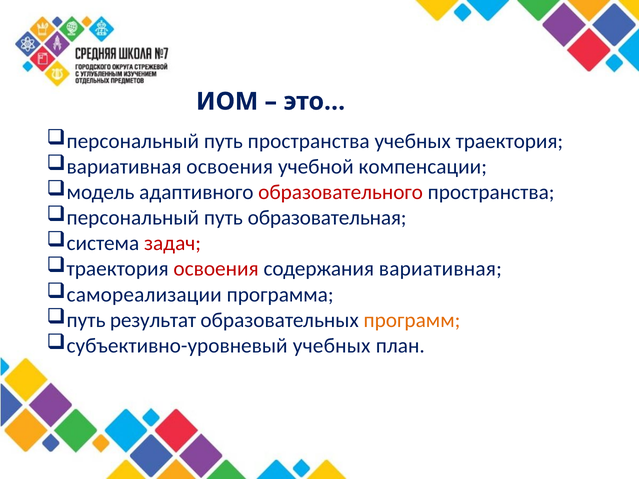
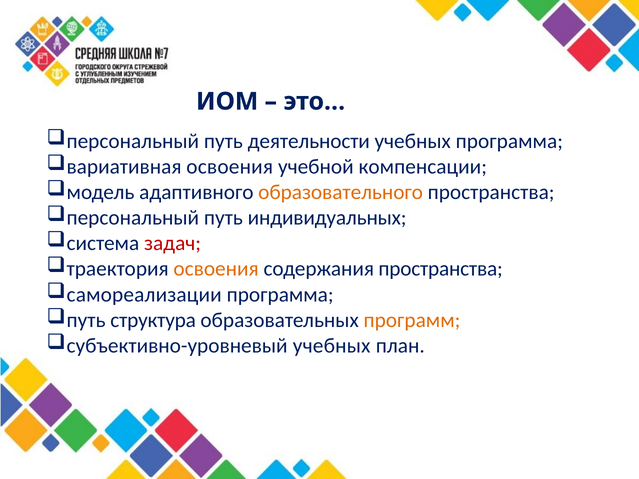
путь пространства: пространства -> деятельности
учебных траектория: траектория -> программа
образовательного colour: red -> orange
образовательная: образовательная -> индивидуальных
освоения at (216, 269) colour: red -> orange
содержания вариативная: вариативная -> пространства
результат: результат -> структура
